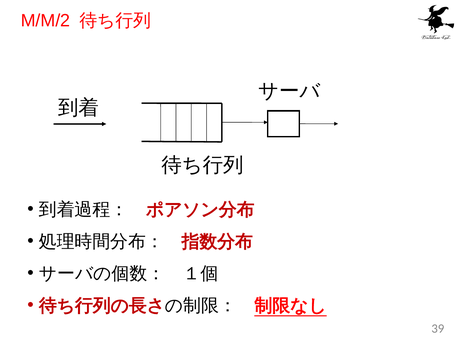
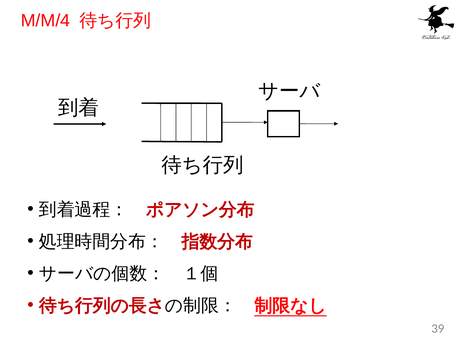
M/M/2: M/M/2 -> M/M/4
